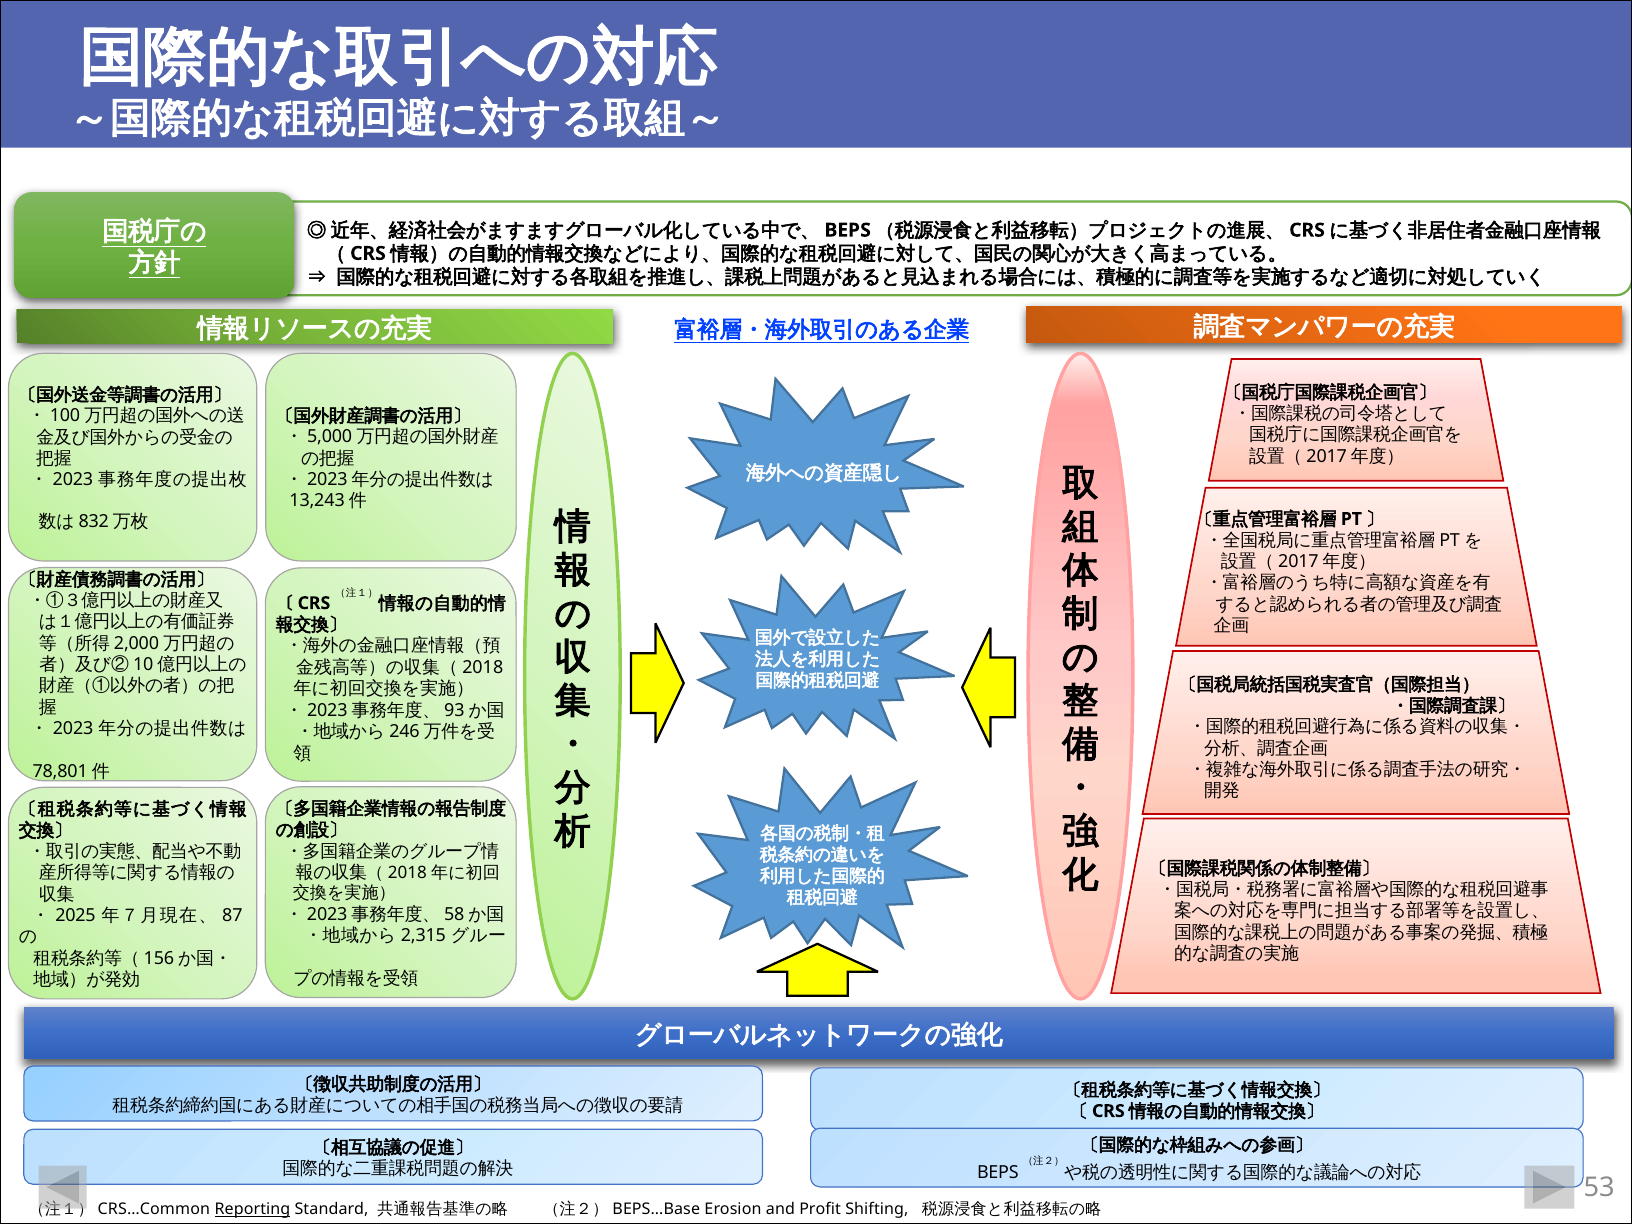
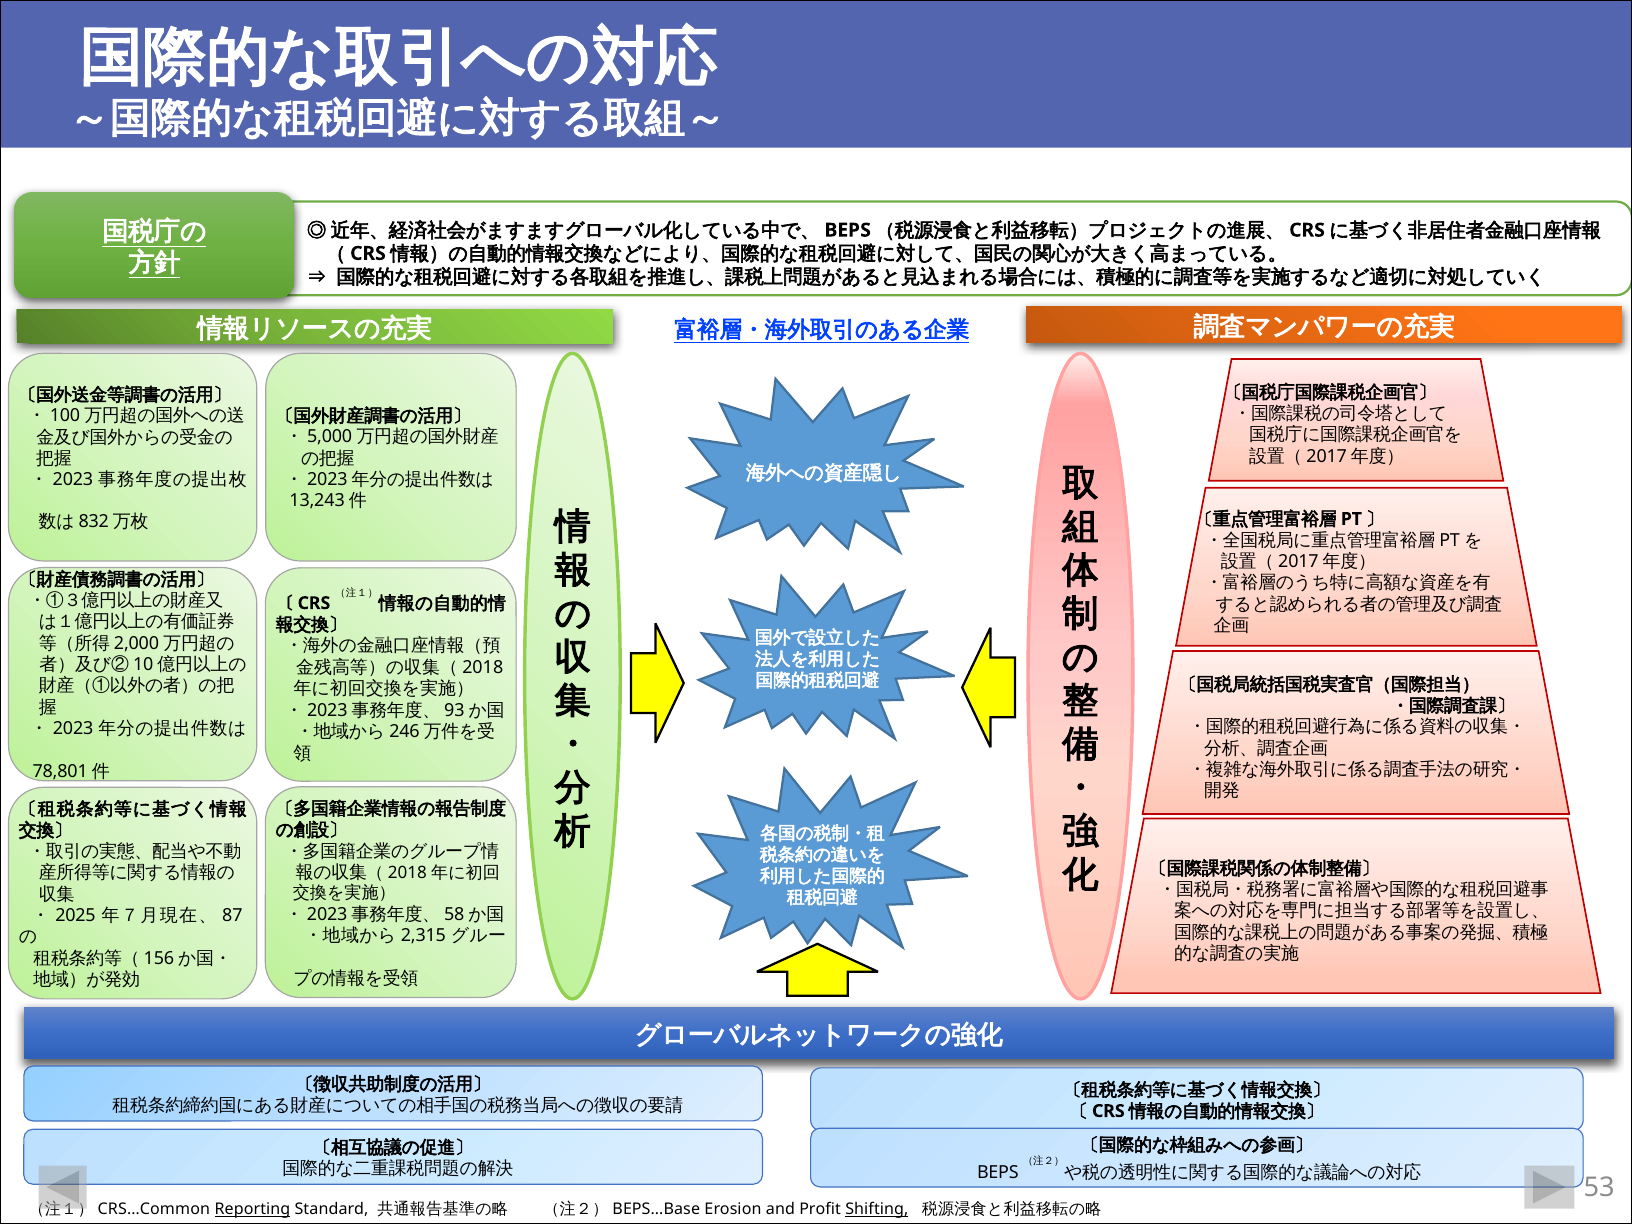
Shifting underline: none -> present
